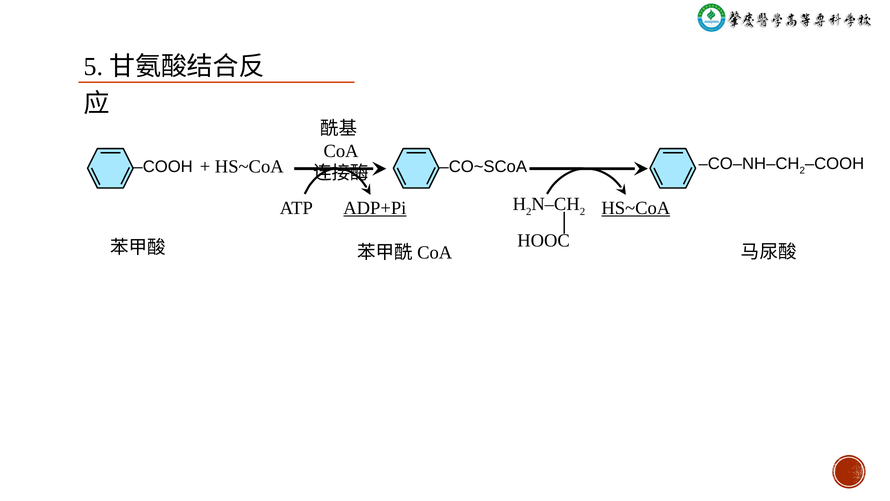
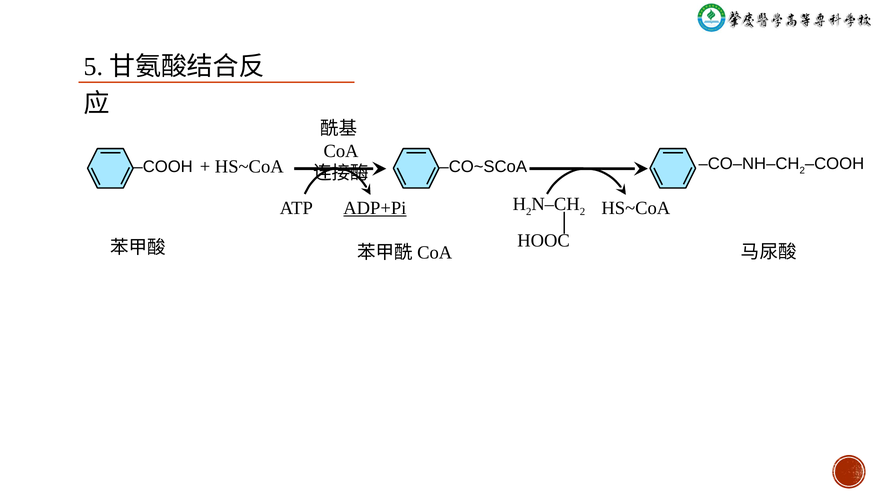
HS~CoA at (636, 208) underline: present -> none
